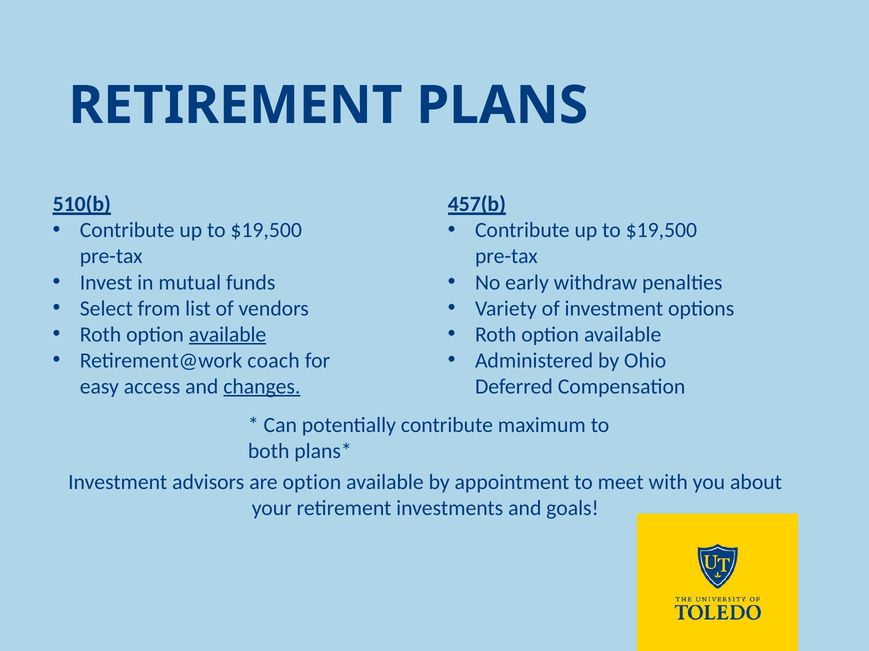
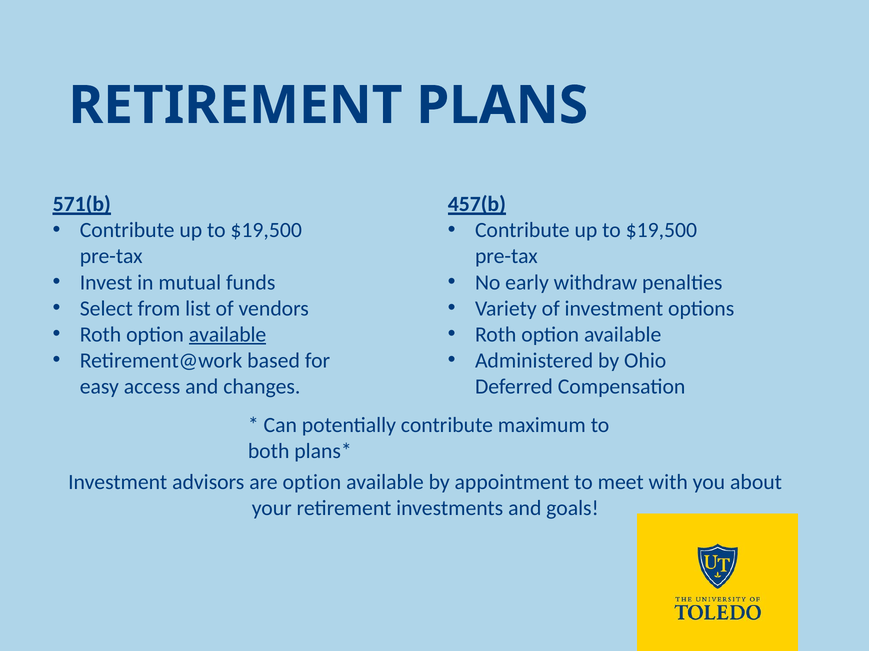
510(b: 510(b -> 571(b
coach: coach -> based
changes underline: present -> none
